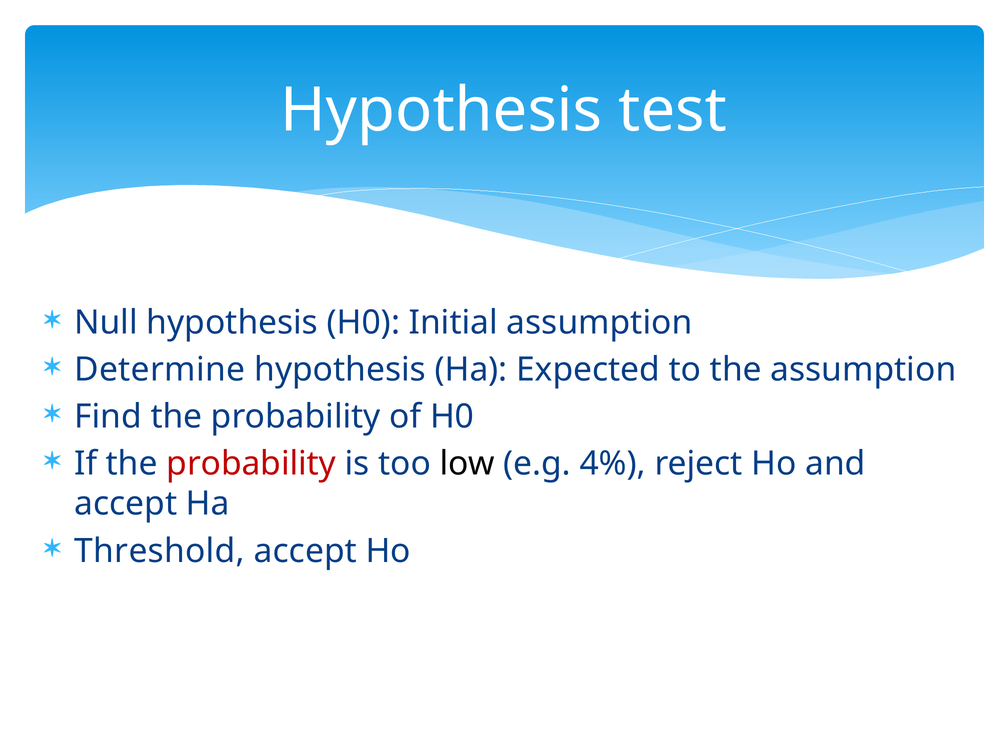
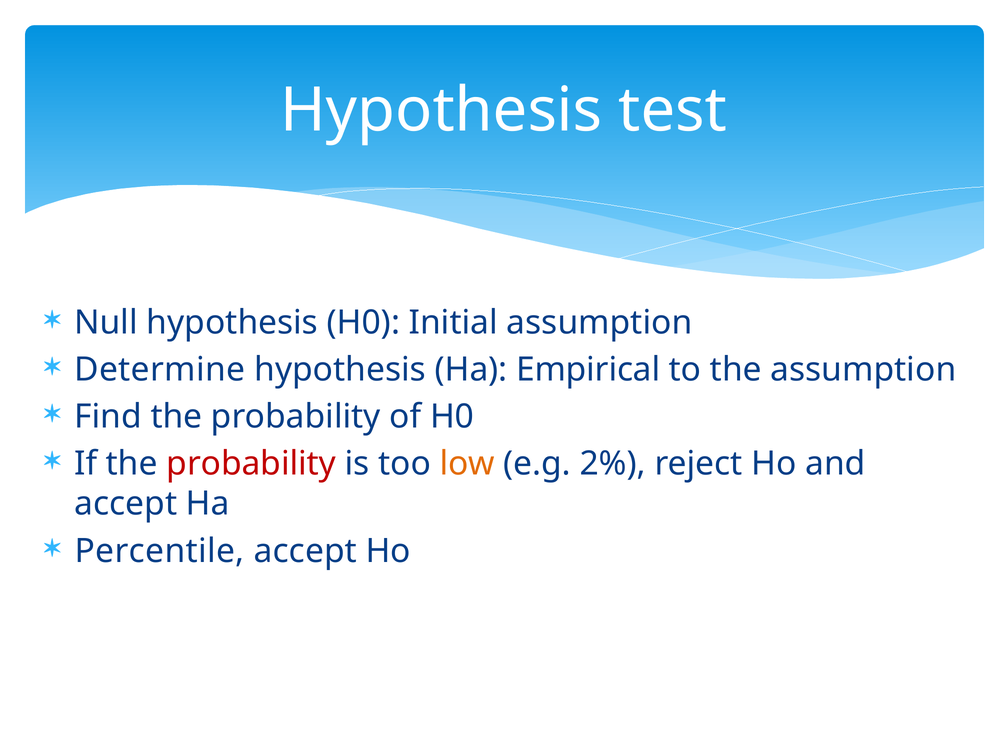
Expected: Expected -> Empirical
low colour: black -> orange
4%: 4% -> 2%
Threshold: Threshold -> Percentile
